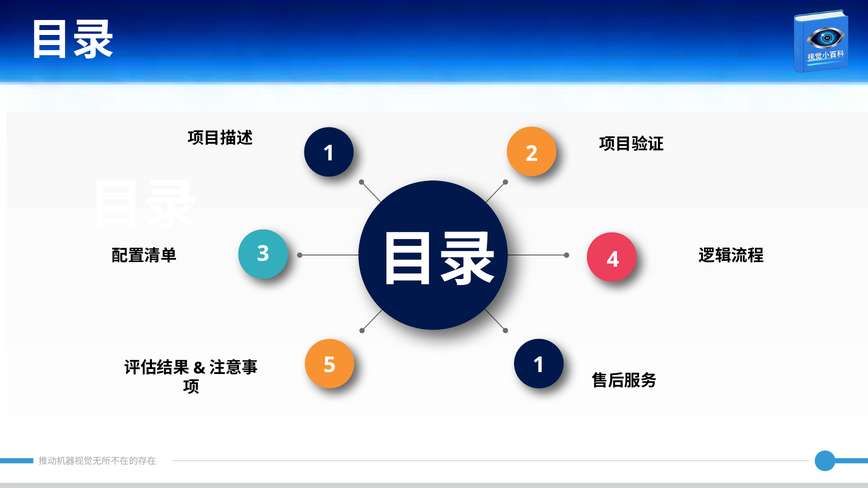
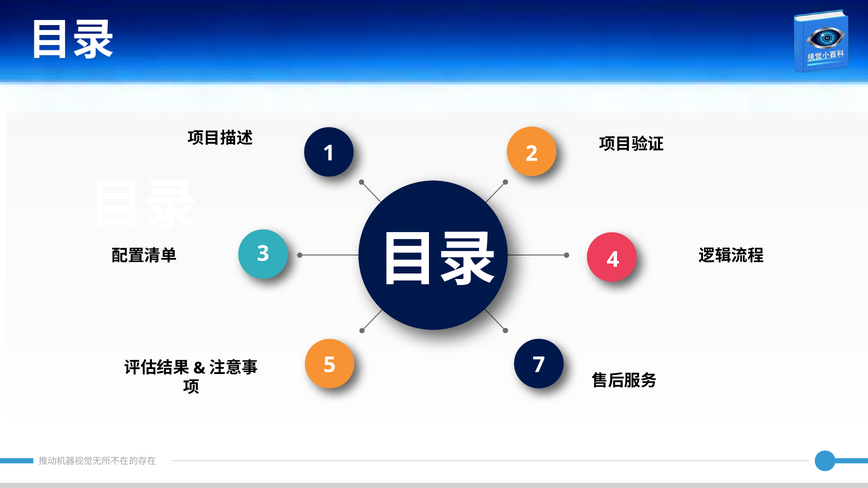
5 1: 1 -> 7
